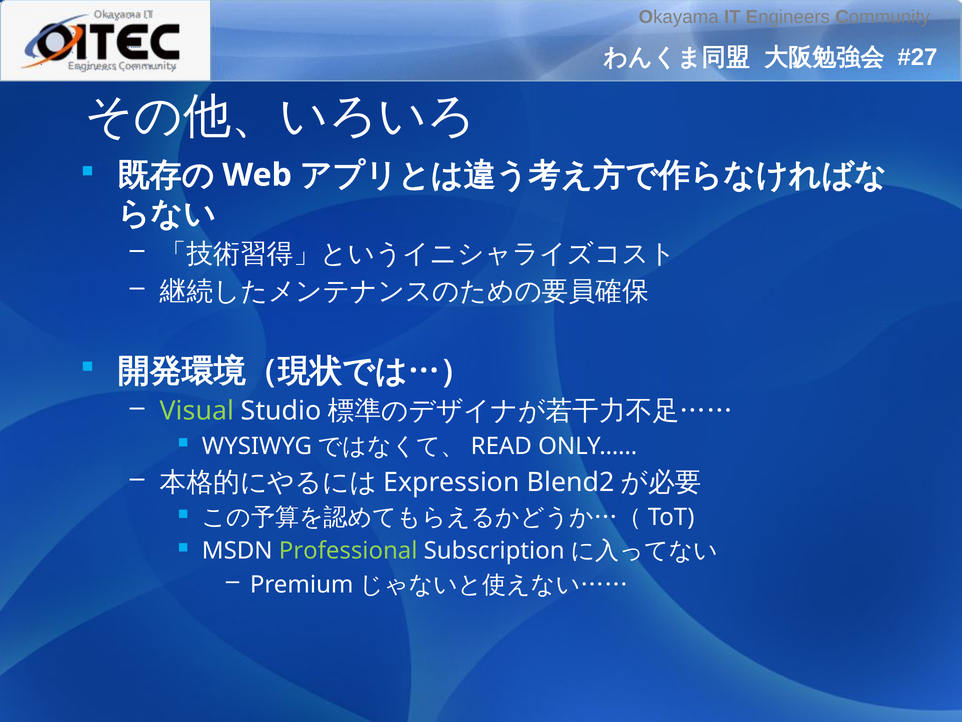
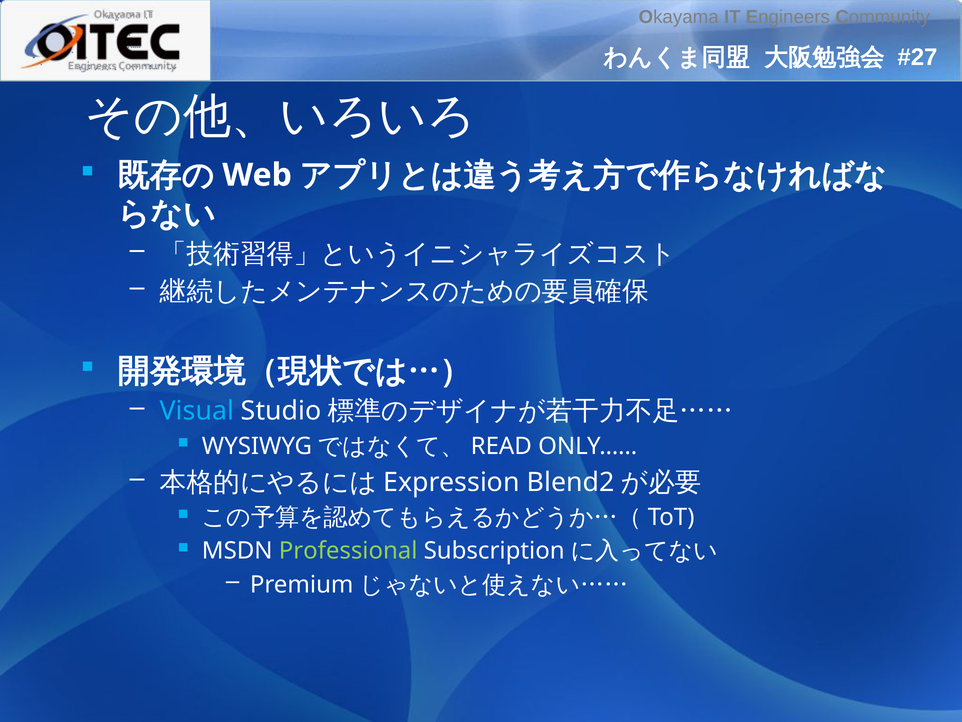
Visual colour: light green -> light blue
